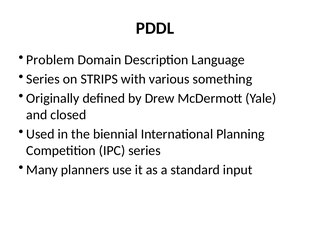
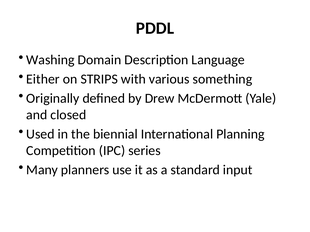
Problem: Problem -> Washing
Series at (43, 79): Series -> Either
